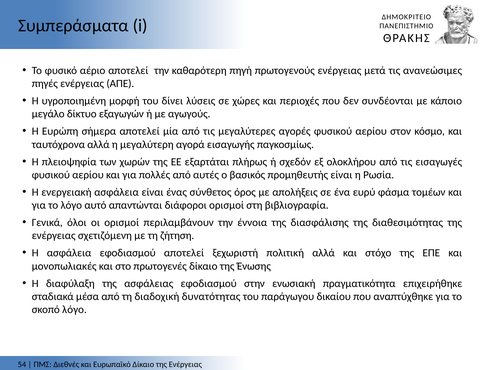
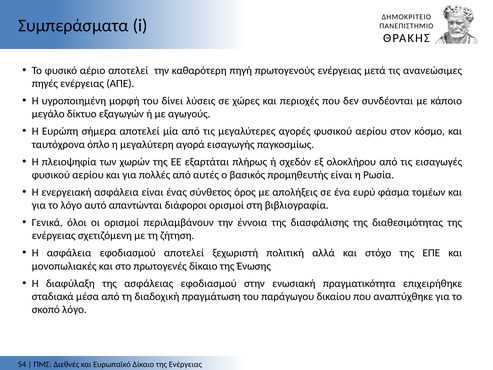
ταυτόχρονα αλλά: αλλά -> όπλο
δυνατότητας: δυνατότητας -> πραγμάτωση
